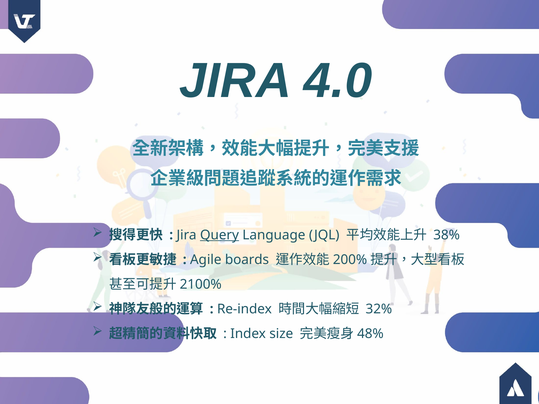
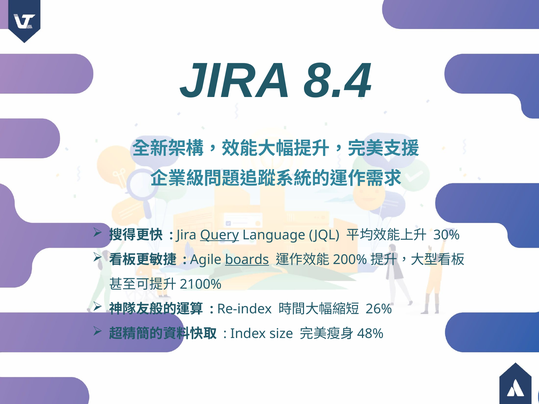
4.0: 4.0 -> 8.4
38%: 38% -> 30%
boards underline: none -> present
32%: 32% -> 26%
